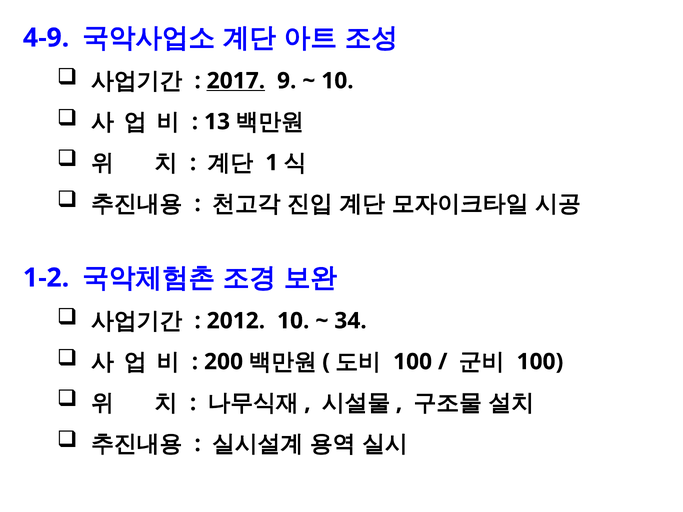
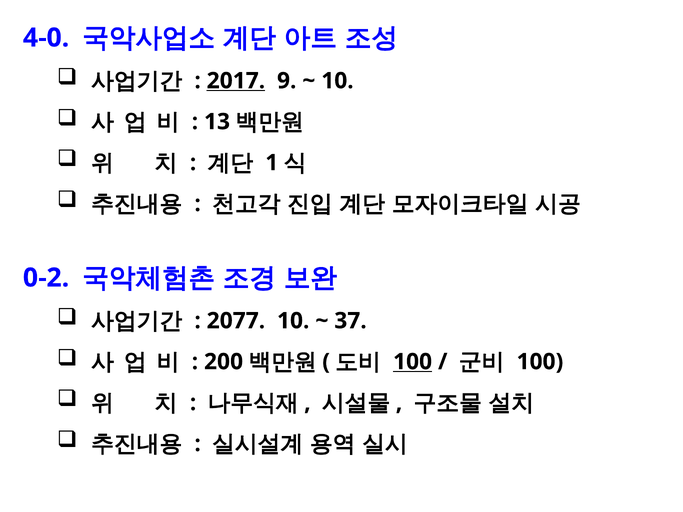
4-9: 4-9 -> 4-0
1-2: 1-2 -> 0-2
2012: 2012 -> 2077
34: 34 -> 37
100 at (413, 362) underline: none -> present
